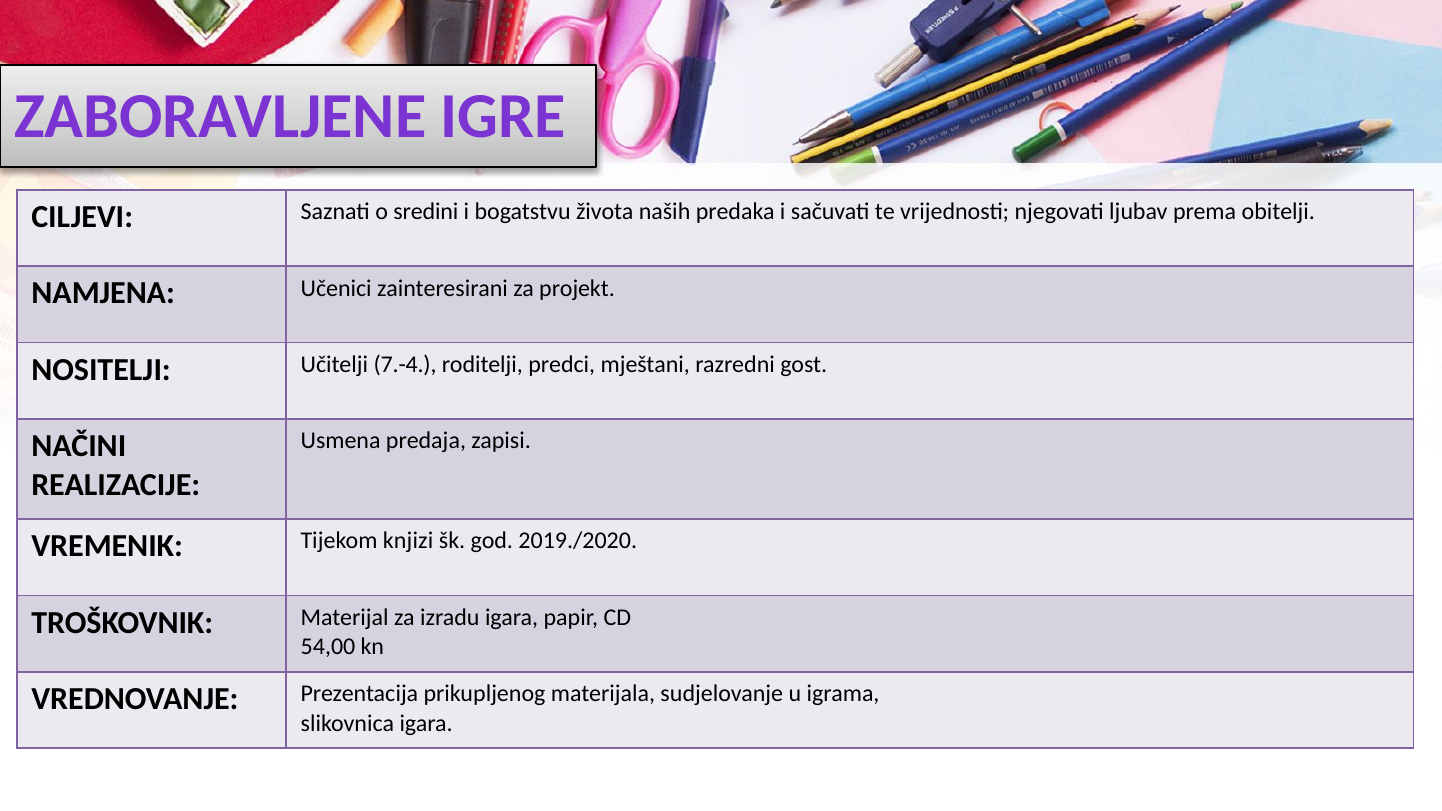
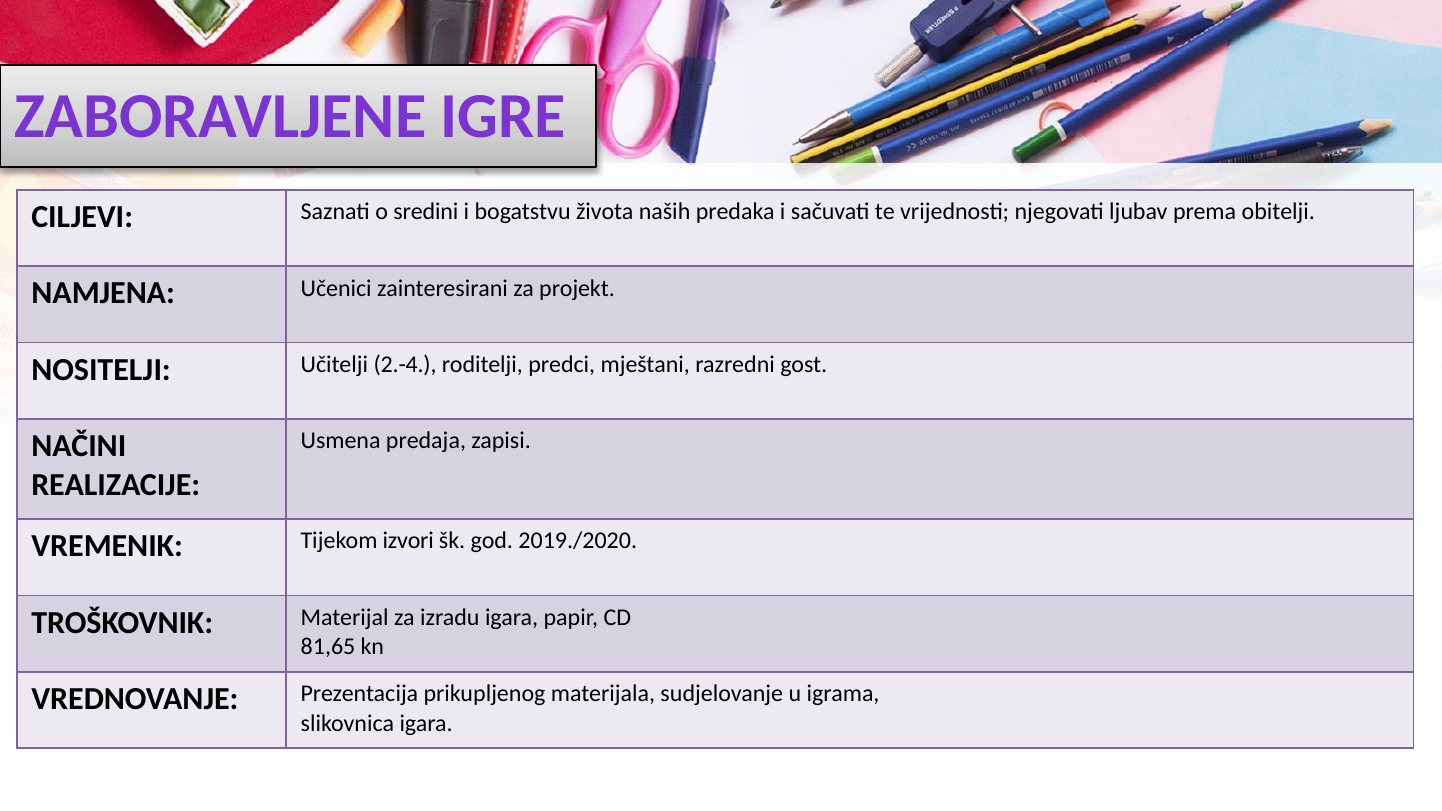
7.-4: 7.-4 -> 2.-4
knjizi: knjizi -> izvori
54,00: 54,00 -> 81,65
